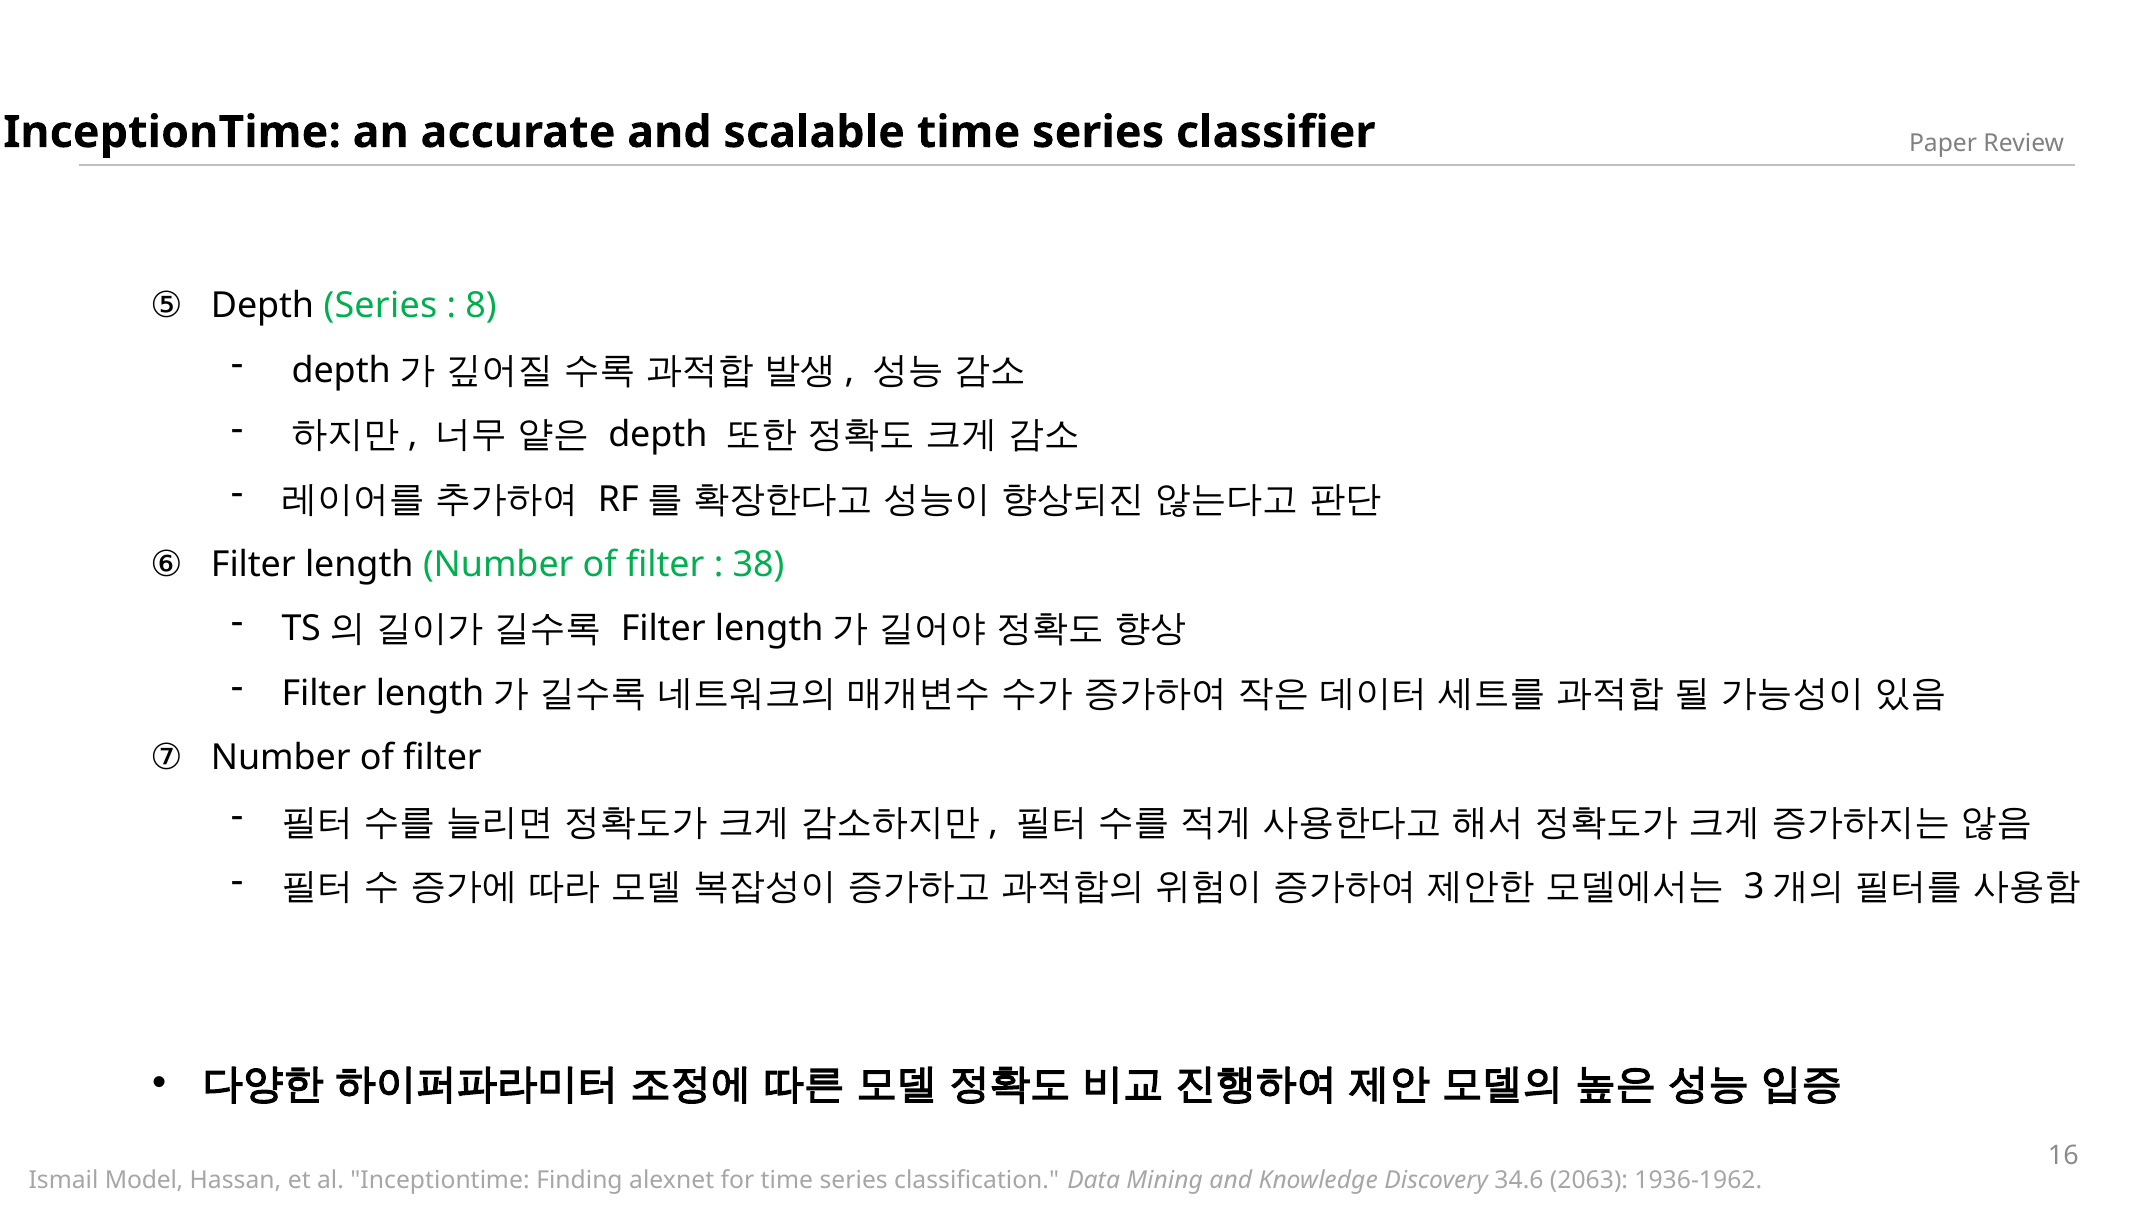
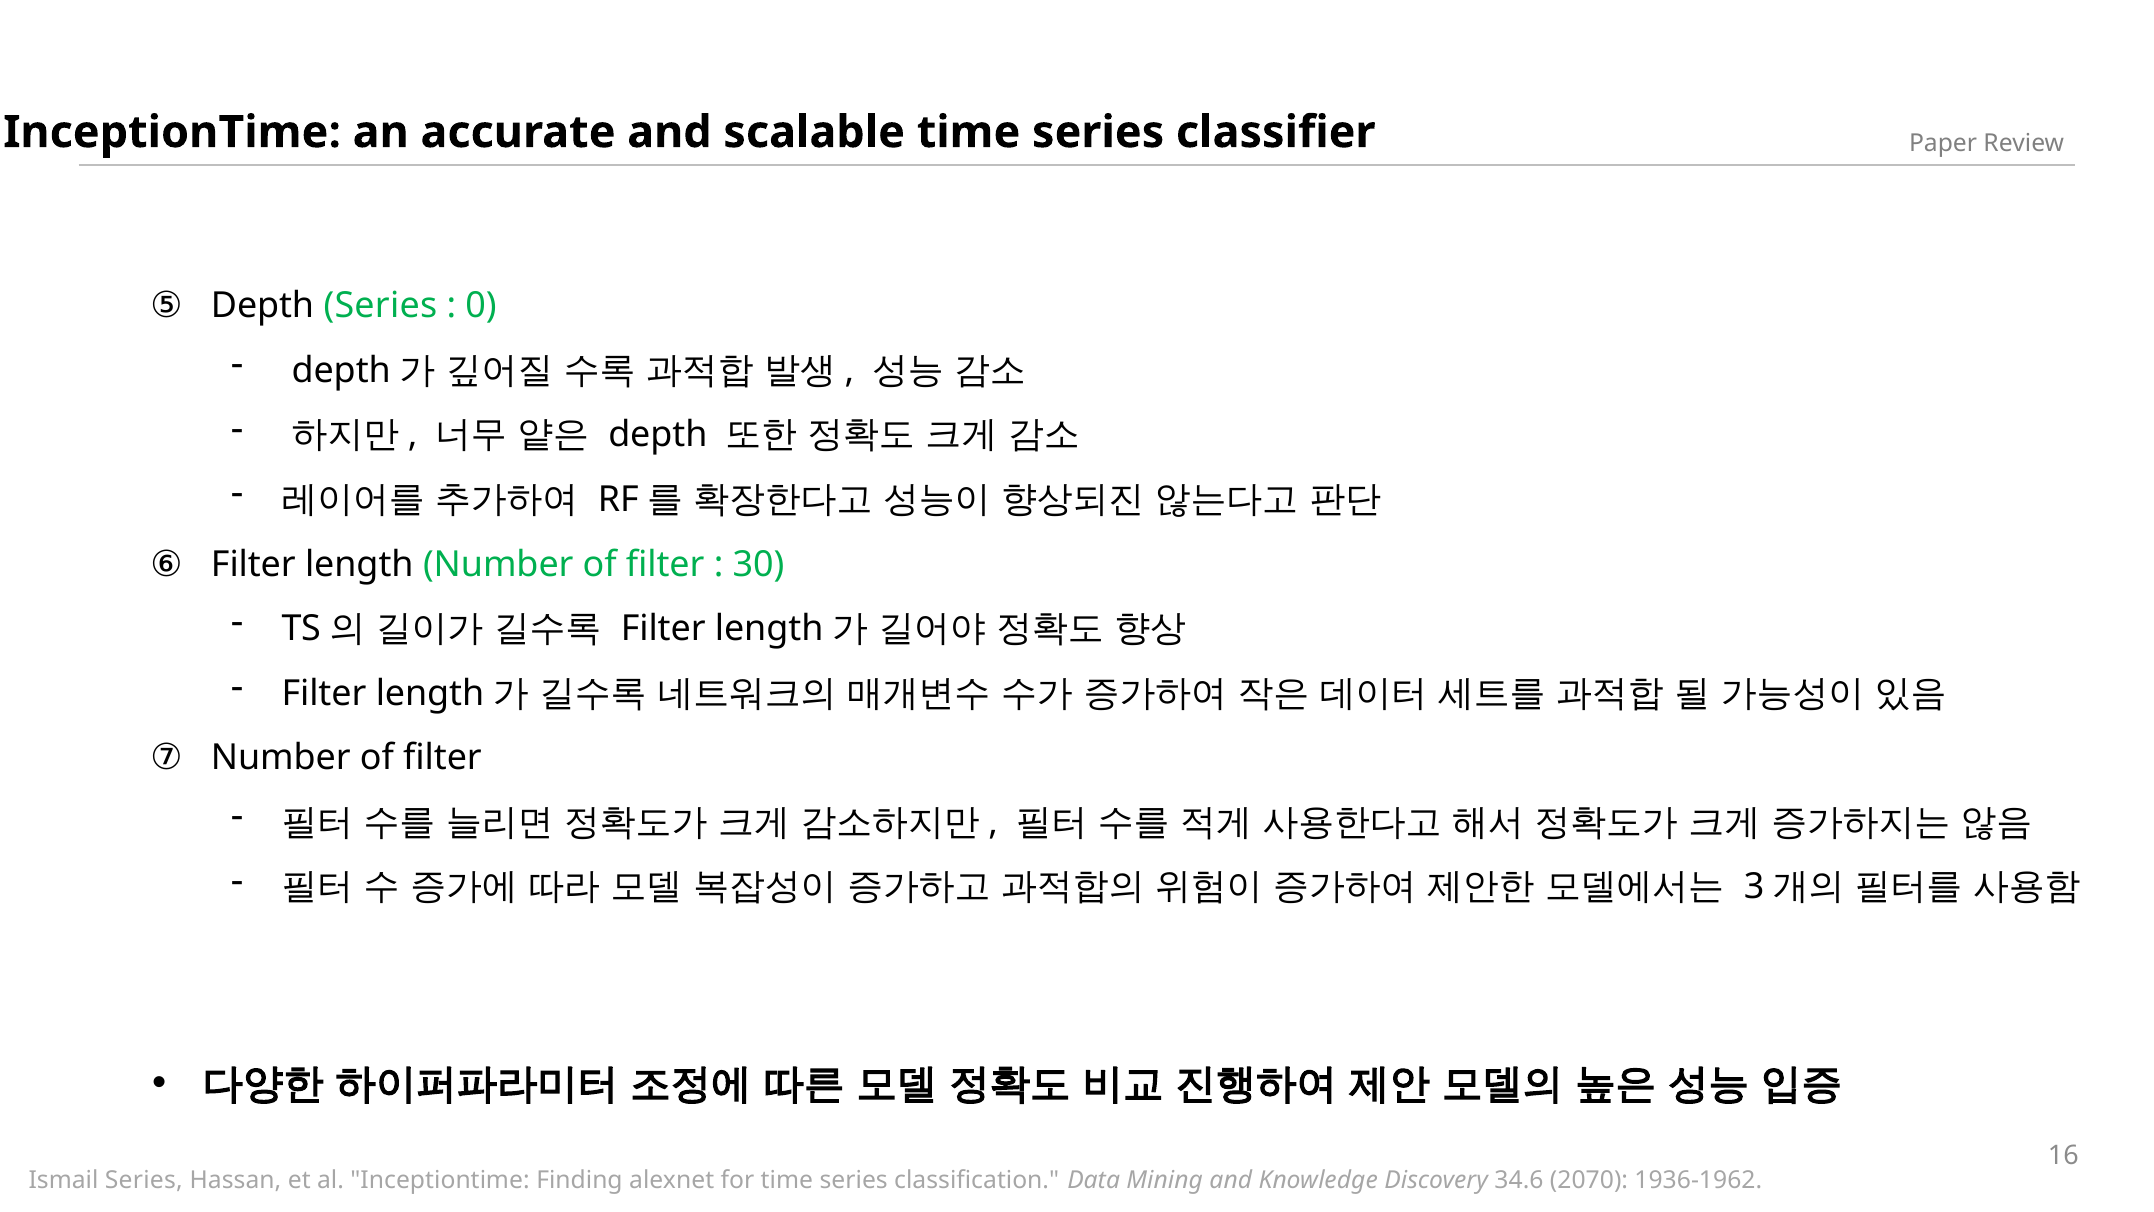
8: 8 -> 0
38: 38 -> 30
Ismail Model: Model -> Series
2063: 2063 -> 2070
